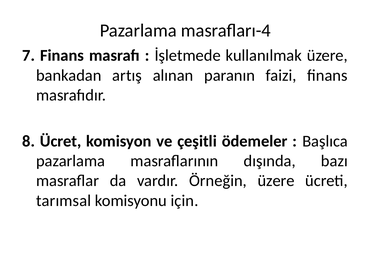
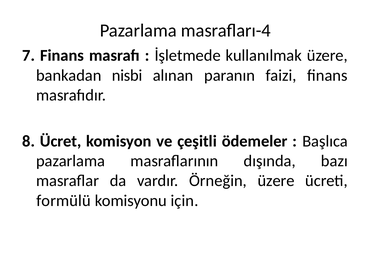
artış: artış -> nisbi
tarımsal: tarımsal -> formülü
